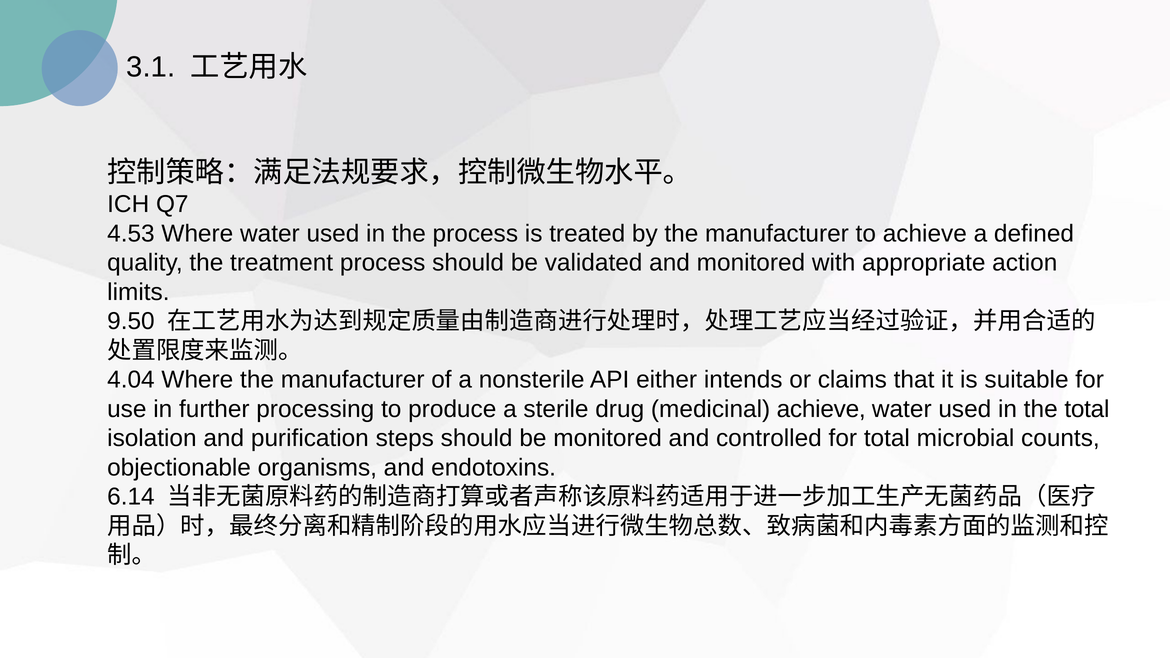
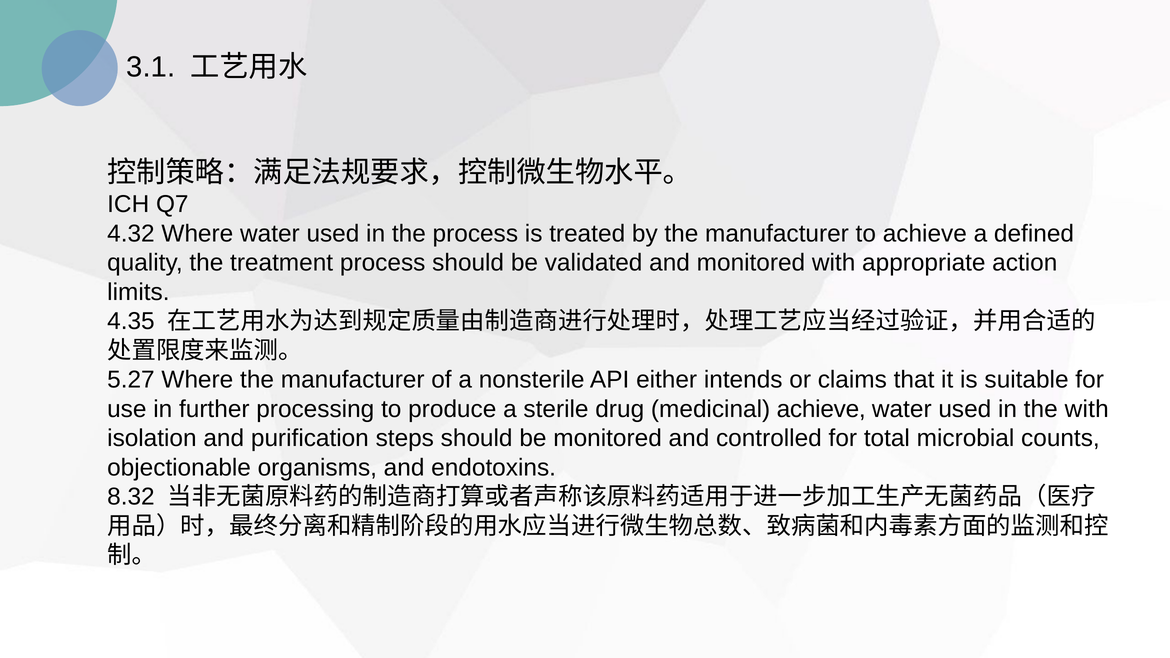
4.53: 4.53 -> 4.32
9.50: 9.50 -> 4.35
4.04: 4.04 -> 5.27
the total: total -> with
6.14: 6.14 -> 8.32
